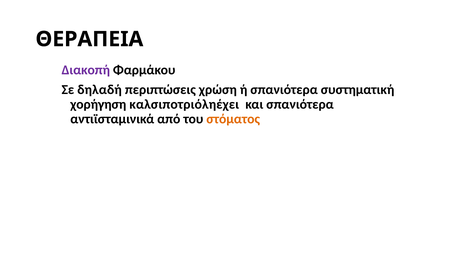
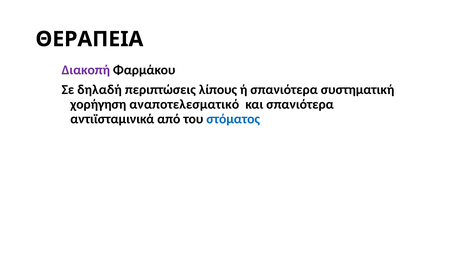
χρώση: χρώση -> λίπους
καλσιποτριόληέχει: καλσιποτριόληέχει -> αναποτελεσματικό
στόματος colour: orange -> blue
